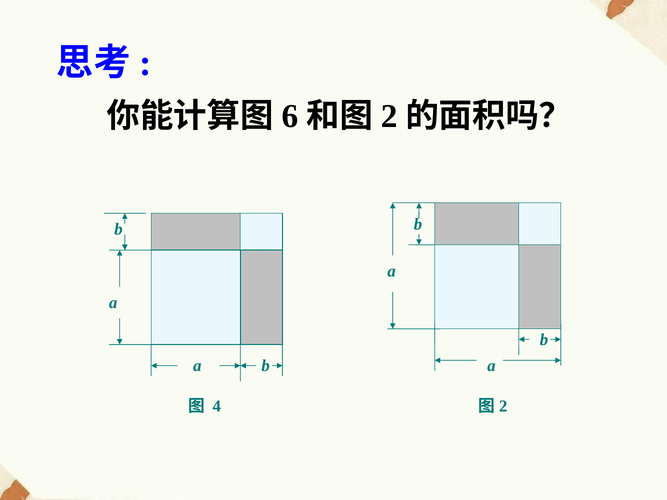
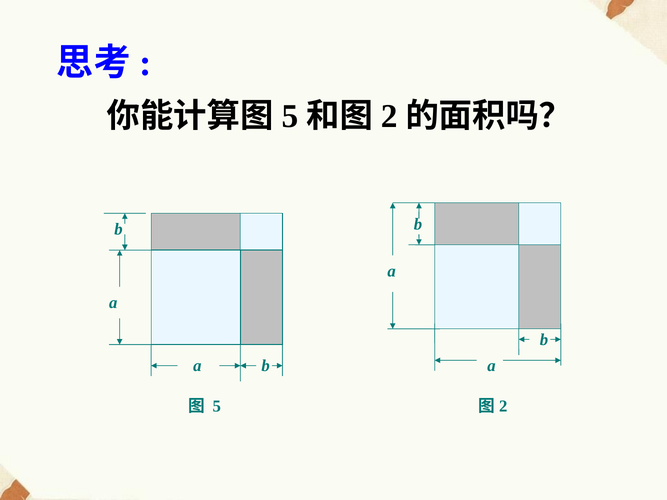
6 at (290, 116): 6 -> 5
4 at (217, 406): 4 -> 5
